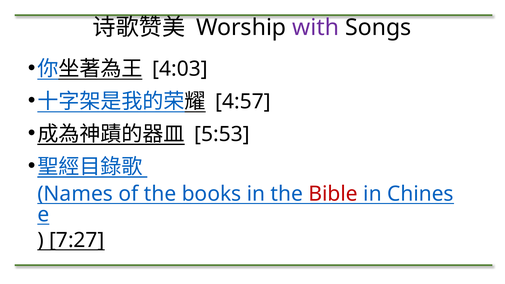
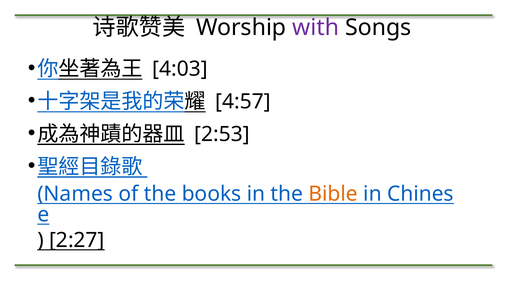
5:53: 5:53 -> 2:53
Bible colour: red -> orange
7:27: 7:27 -> 2:27
